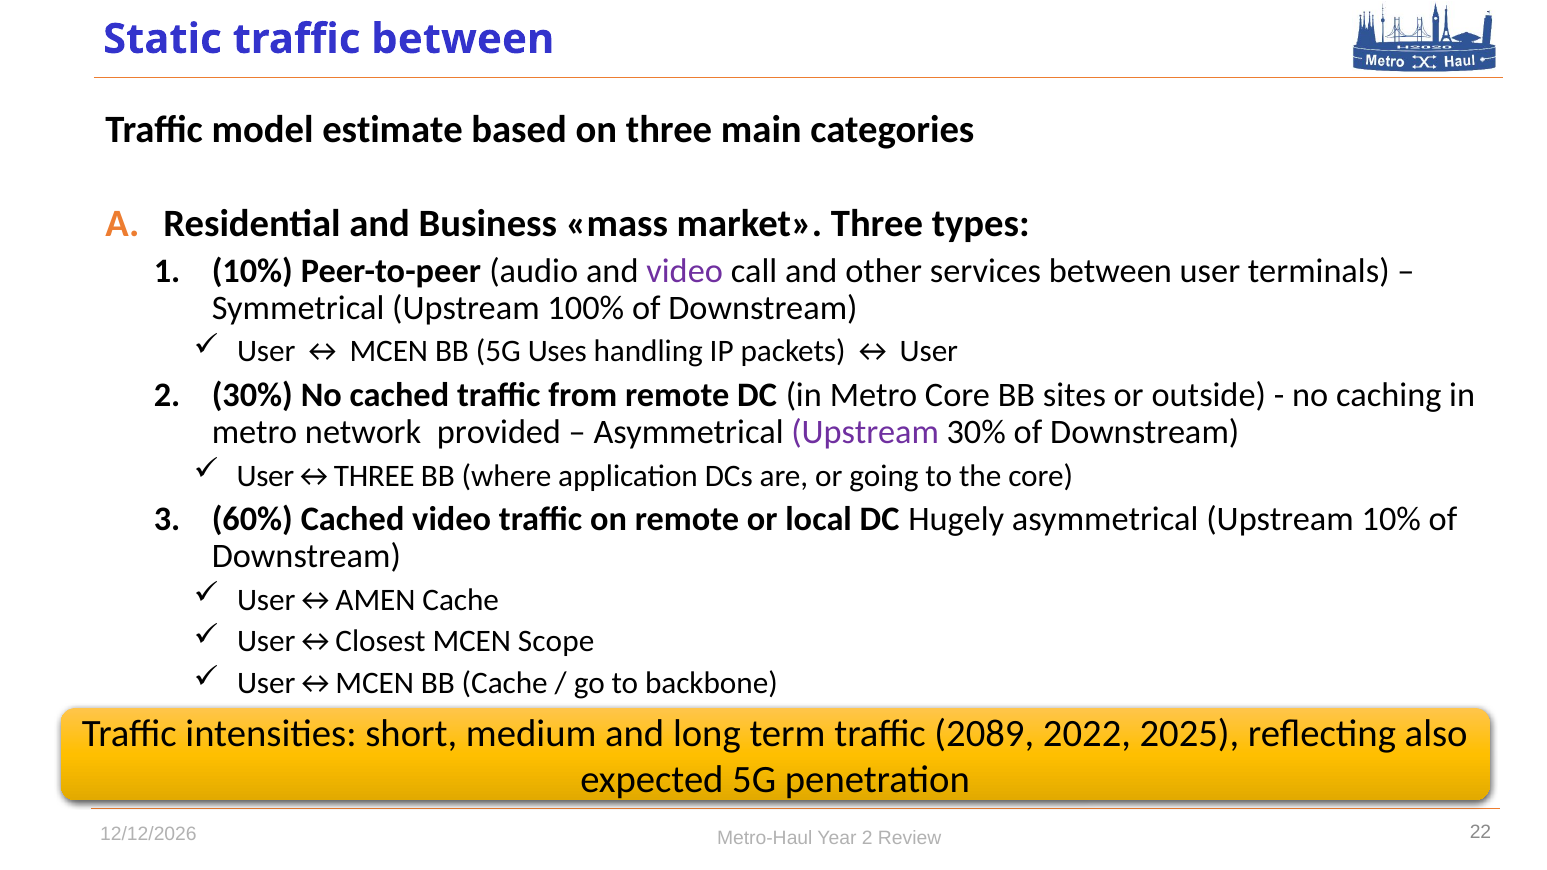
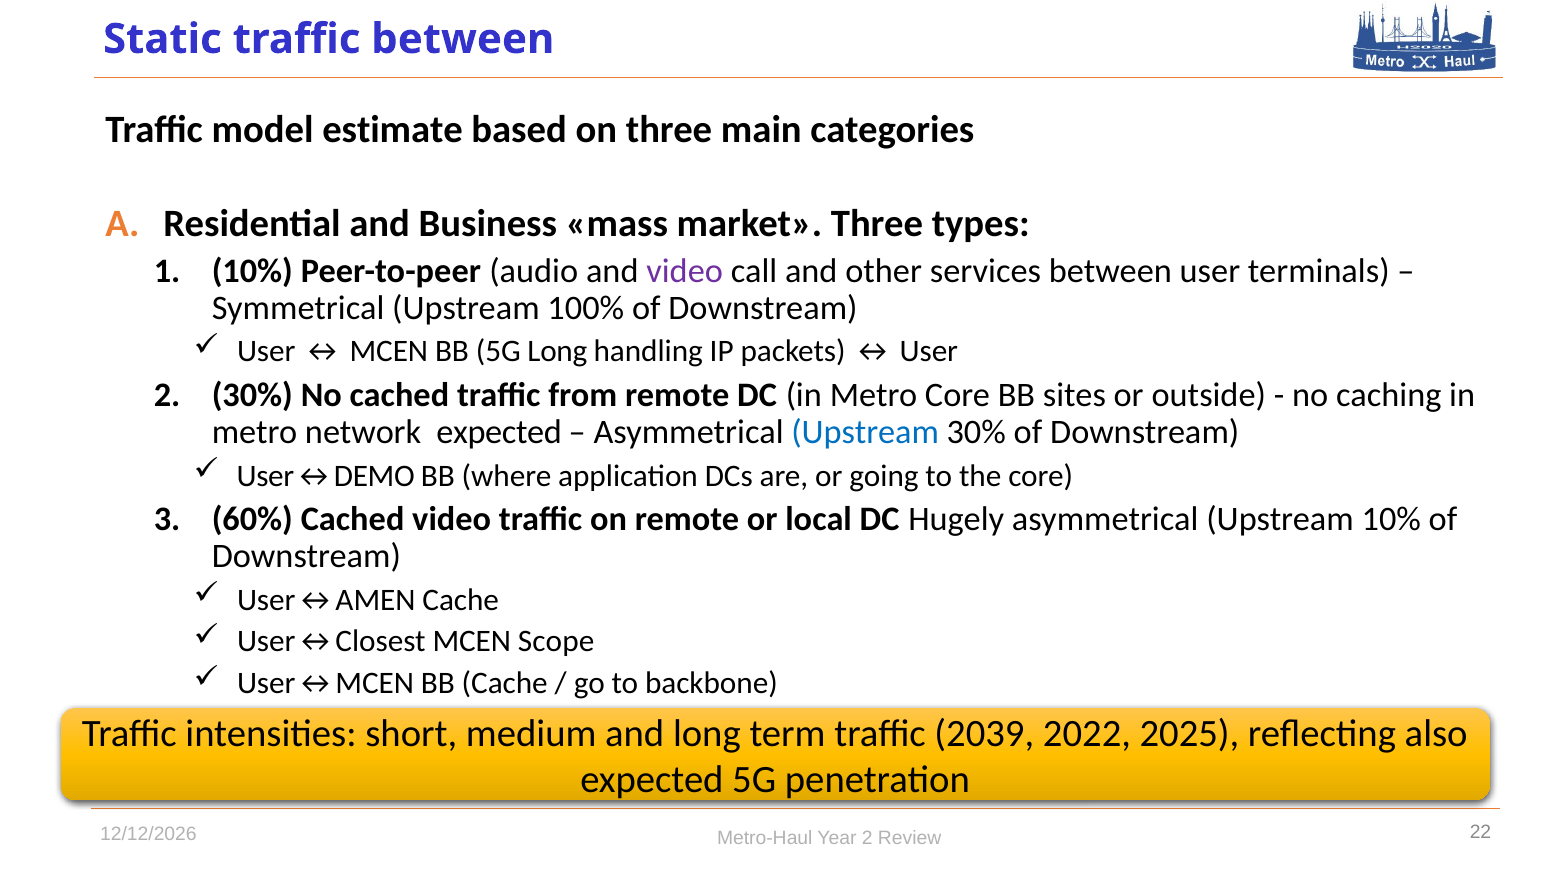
5G Uses: Uses -> Long
network provided: provided -> expected
Upstream at (865, 432) colour: purple -> blue
User↔THREE: User↔THREE -> User↔DEMO
2089: 2089 -> 2039
